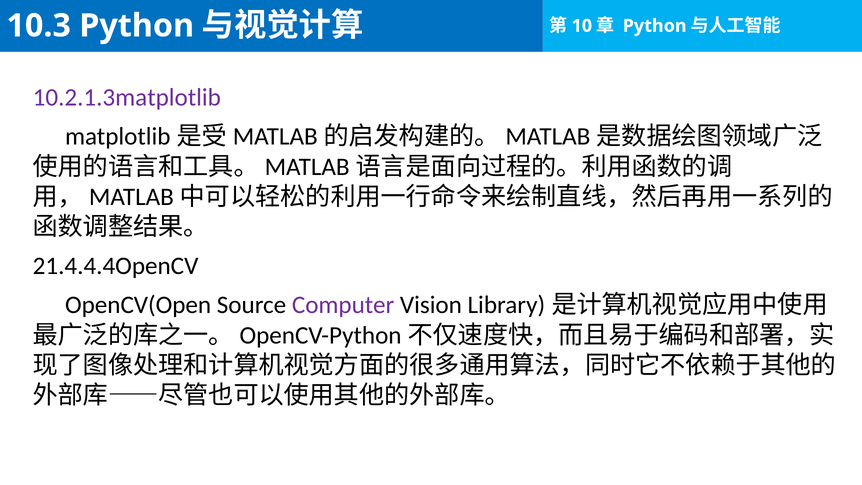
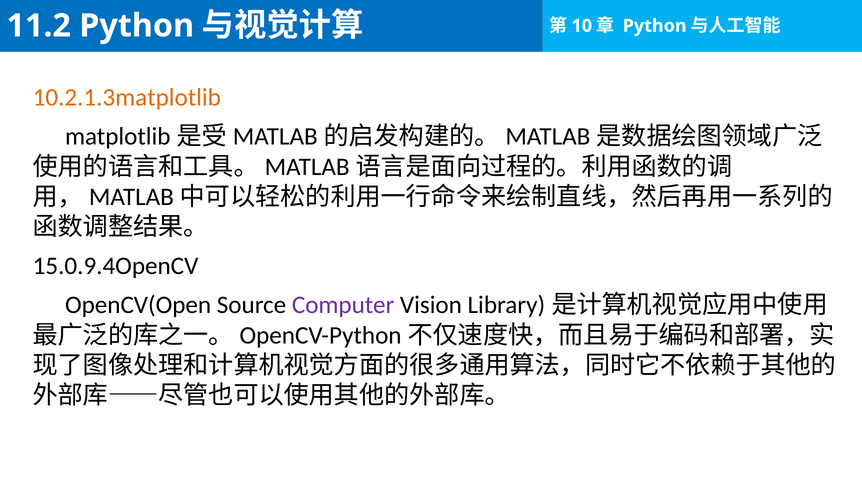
10.3: 10.3 -> 11.2
10.2.1.3matplotlib colour: purple -> orange
21.4.4.4OpenCV: 21.4.4.4OpenCV -> 15.0.9.4OpenCV
